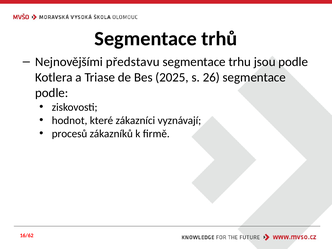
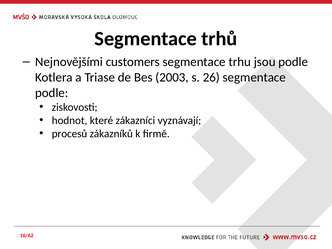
představu: představu -> customers
2025: 2025 -> 2003
